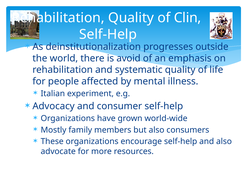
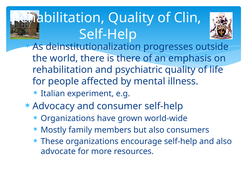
is avoid: avoid -> there
systematic: systematic -> psychiatric
